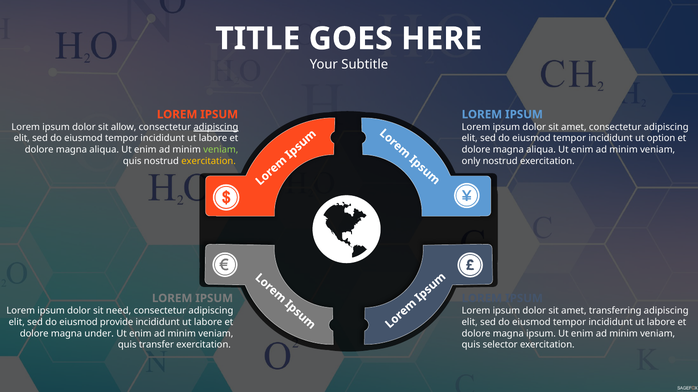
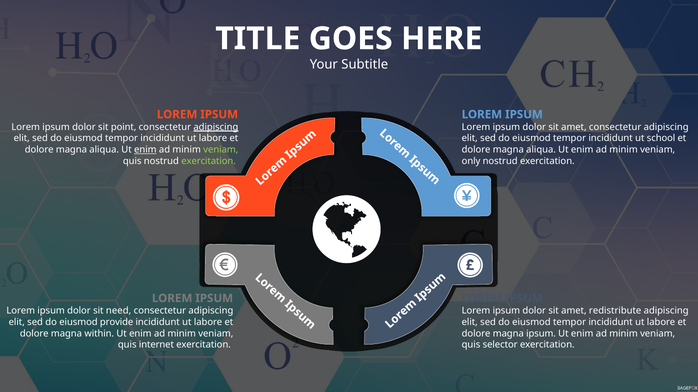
allow: allow -> point
option: option -> school
enim at (145, 150) underline: none -> present
exercitation at (209, 161) colour: yellow -> light green
transferring: transferring -> redistribute
under: under -> within
transfer: transfer -> internet
